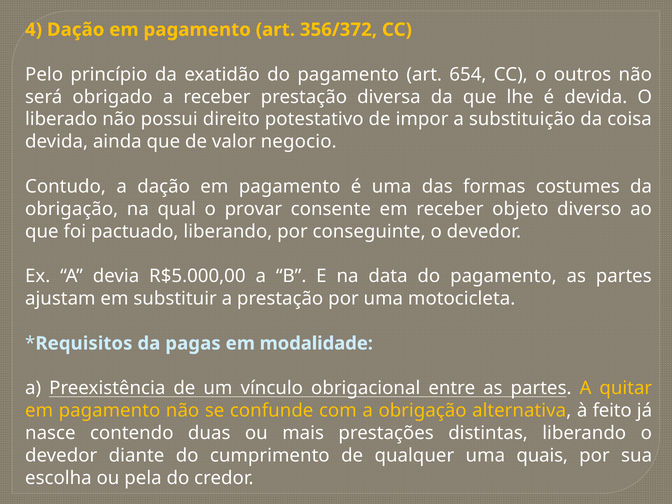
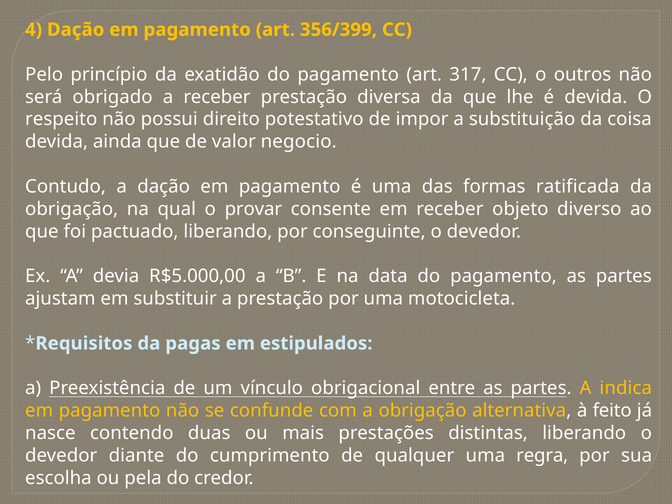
356/372: 356/372 -> 356/399
654: 654 -> 317
liberado: liberado -> respeito
costumes: costumes -> ratificada
modalidade: modalidade -> estipulados
quitar: quitar -> indica
quais: quais -> regra
